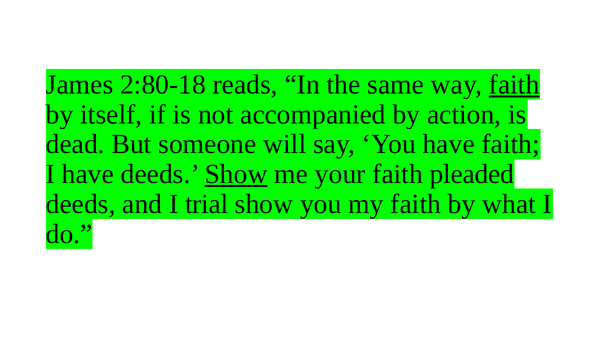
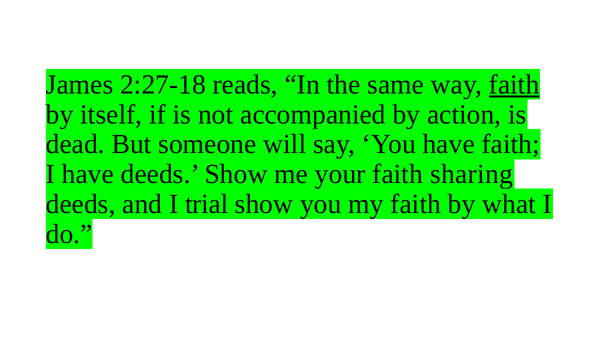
2:80-18: 2:80-18 -> 2:27-18
Show at (236, 174) underline: present -> none
pleaded: pleaded -> sharing
